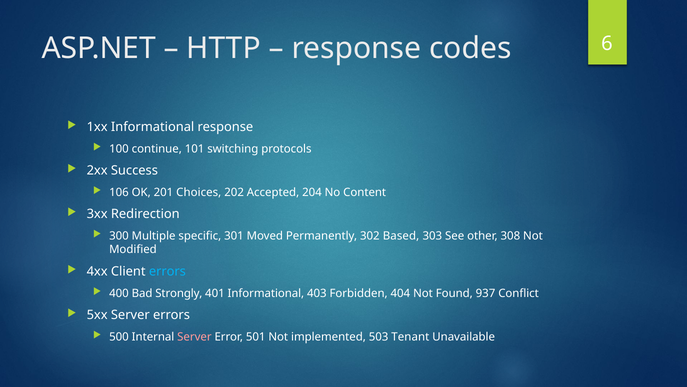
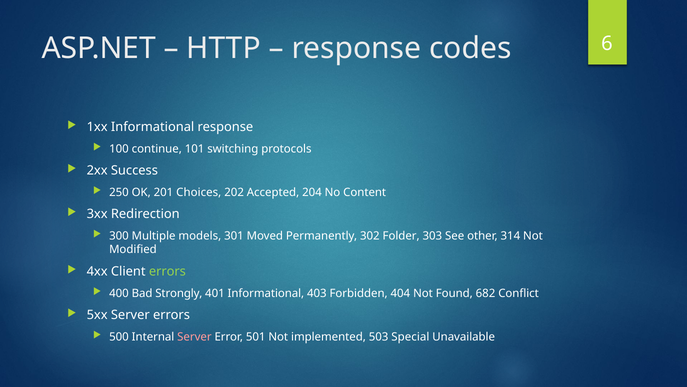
106: 106 -> 250
specific: specific -> models
Based: Based -> Folder
308: 308 -> 314
errors at (167, 271) colour: light blue -> light green
937: 937 -> 682
Tenant: Tenant -> Special
